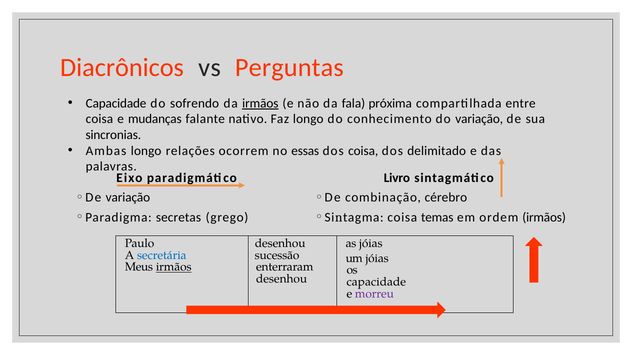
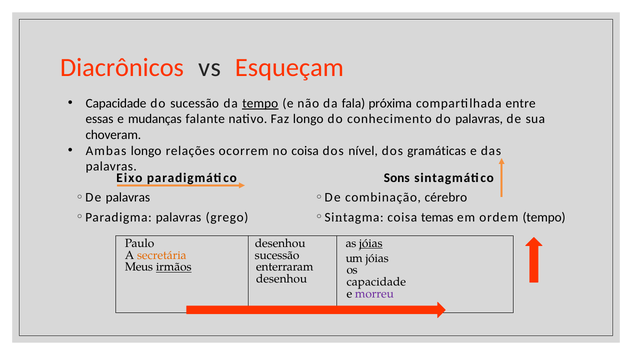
Perguntas: Perguntas -> Esqueçam
do sofrendo: sofrendo -> sucessão
da irmãos: irmãos -> tempo
coisa at (99, 119): coisa -> essas
do variação: variação -> palavras
sincronias: sincronias -> choveram
no essas: essas -> coisa
dos coisa: coisa -> nível
delimitado: delimitado -> gramáticas
Livro: Livro -> Sons
variação at (128, 198): variação -> palavras
secretas at (178, 217): secretas -> palavras
ordem irmãos: irmãos -> tempo
jóias at (371, 244) underline: none -> present
secretária colour: blue -> orange
